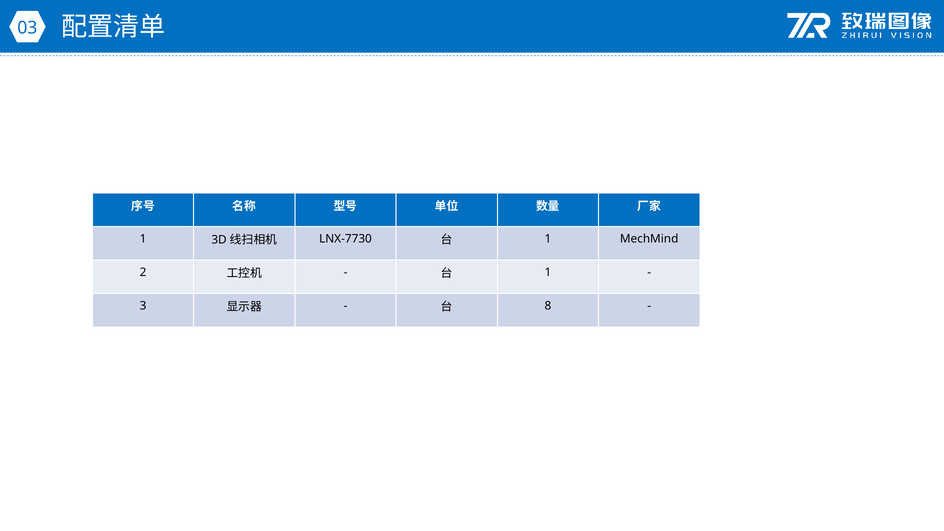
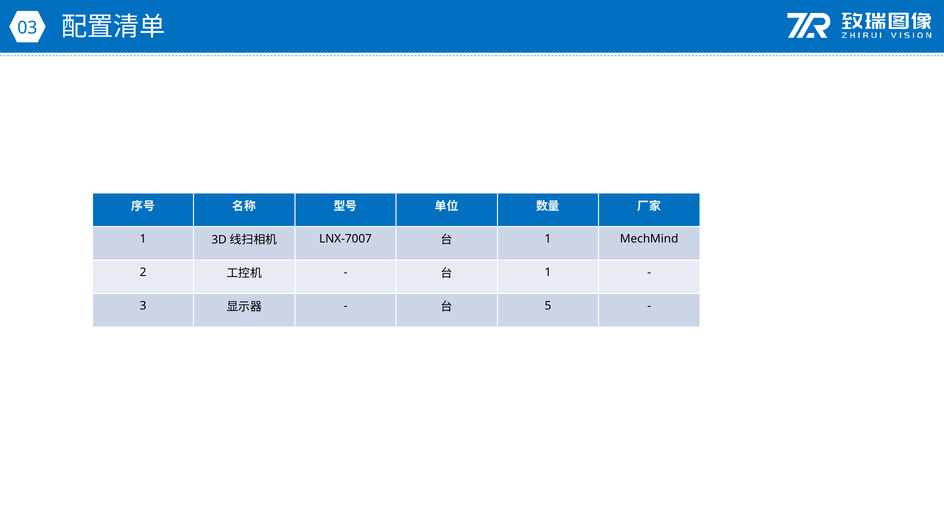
LNX-7730: LNX-7730 -> LNX-7007
8: 8 -> 5
